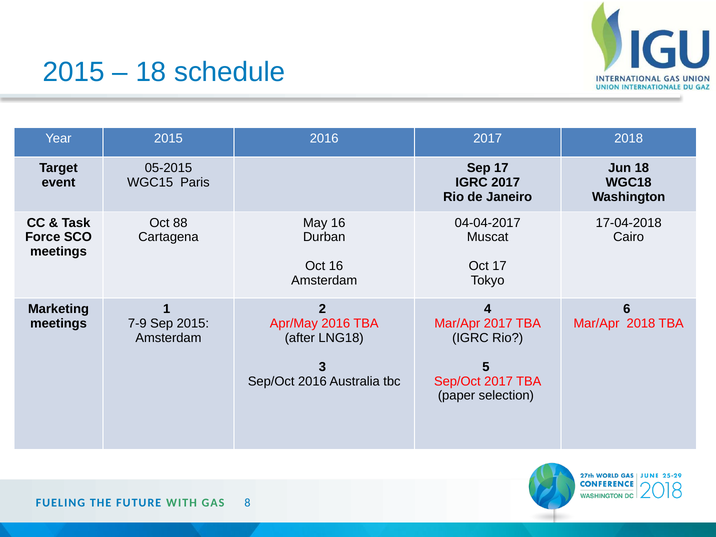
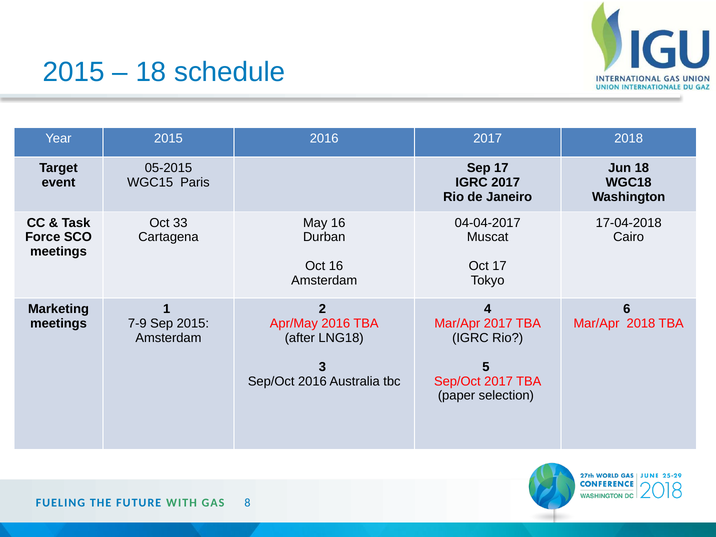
88: 88 -> 33
